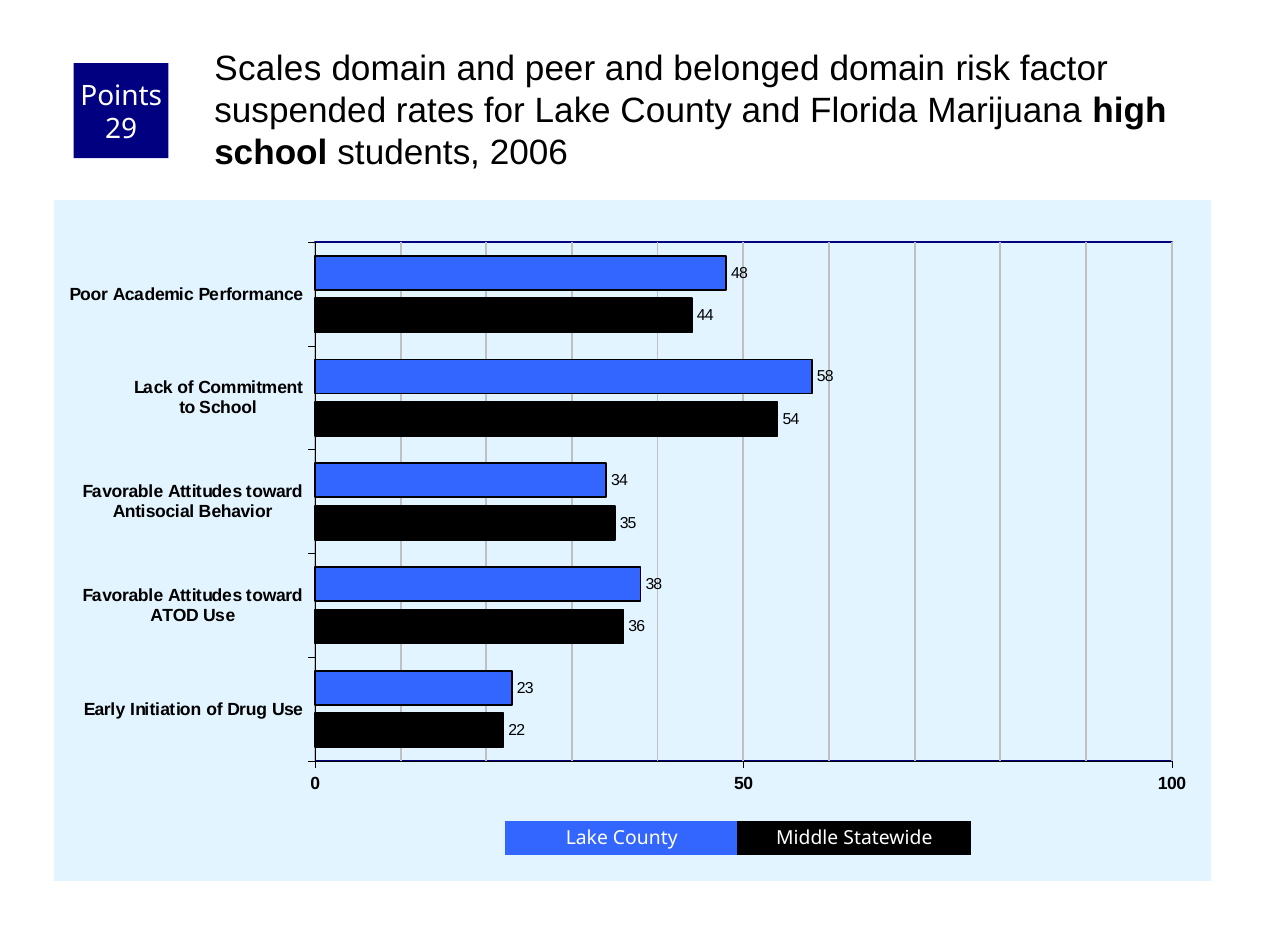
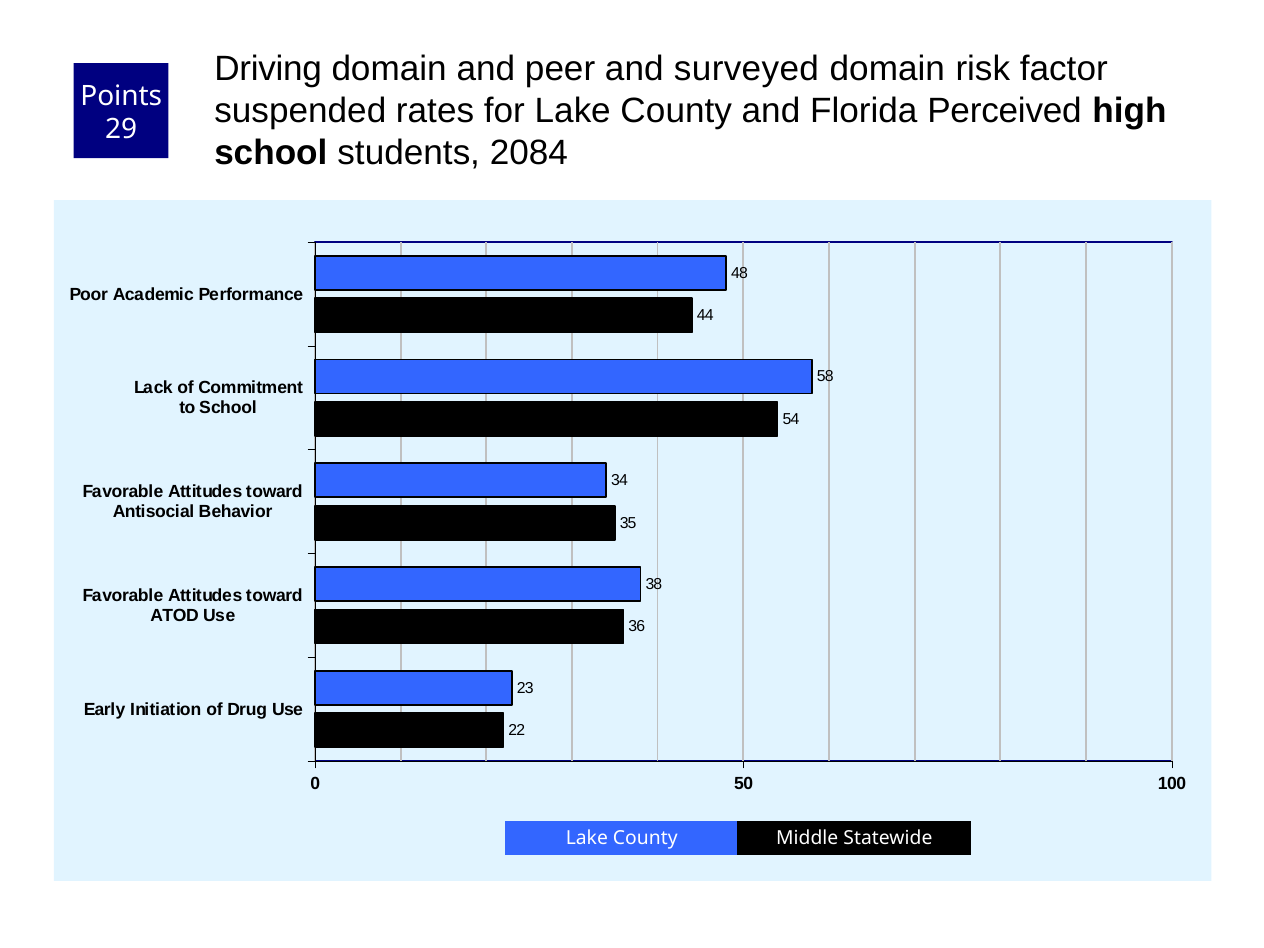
Scales: Scales -> Driving
belonged: belonged -> surveyed
Marijuana: Marijuana -> Perceived
2006: 2006 -> 2084
